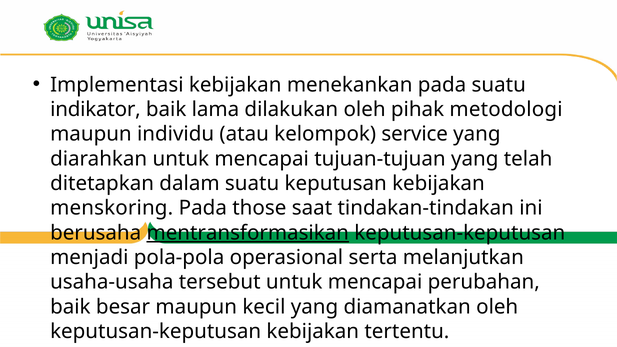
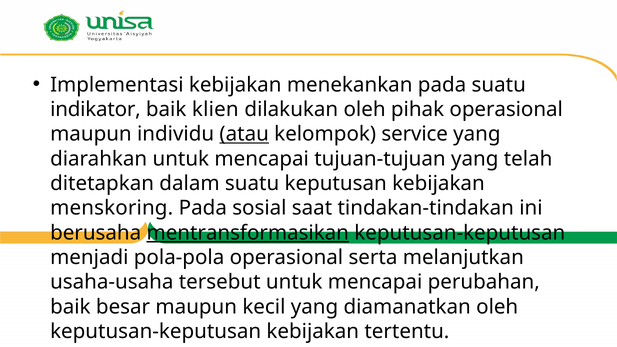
lama: lama -> klien
pihak metodologi: metodologi -> operasional
atau underline: none -> present
those: those -> sosial
